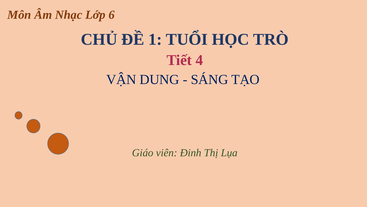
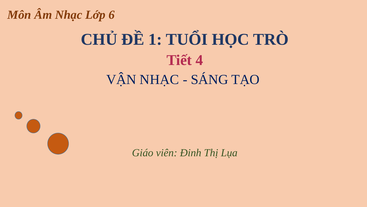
VẬN DUNG: DUNG -> NHẠC
